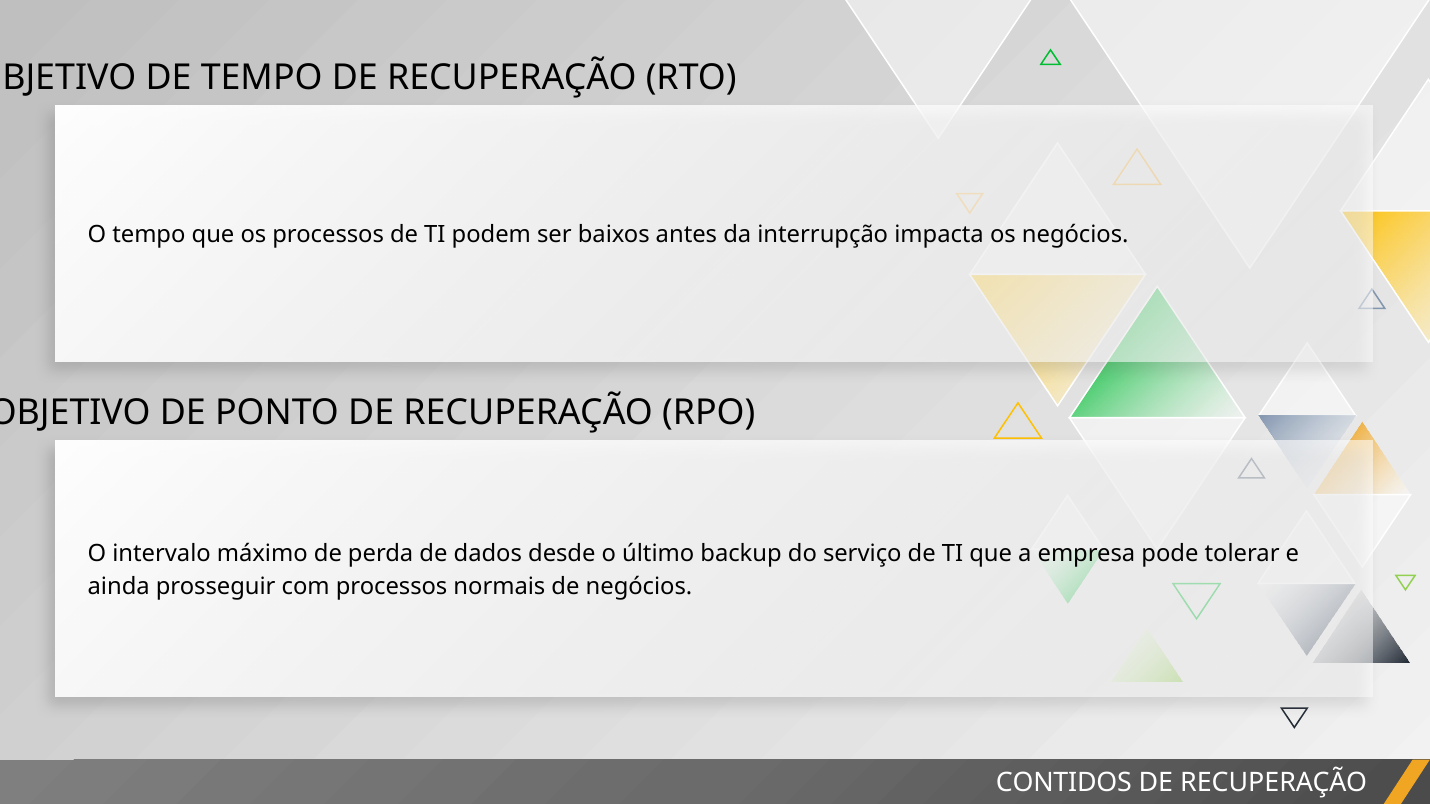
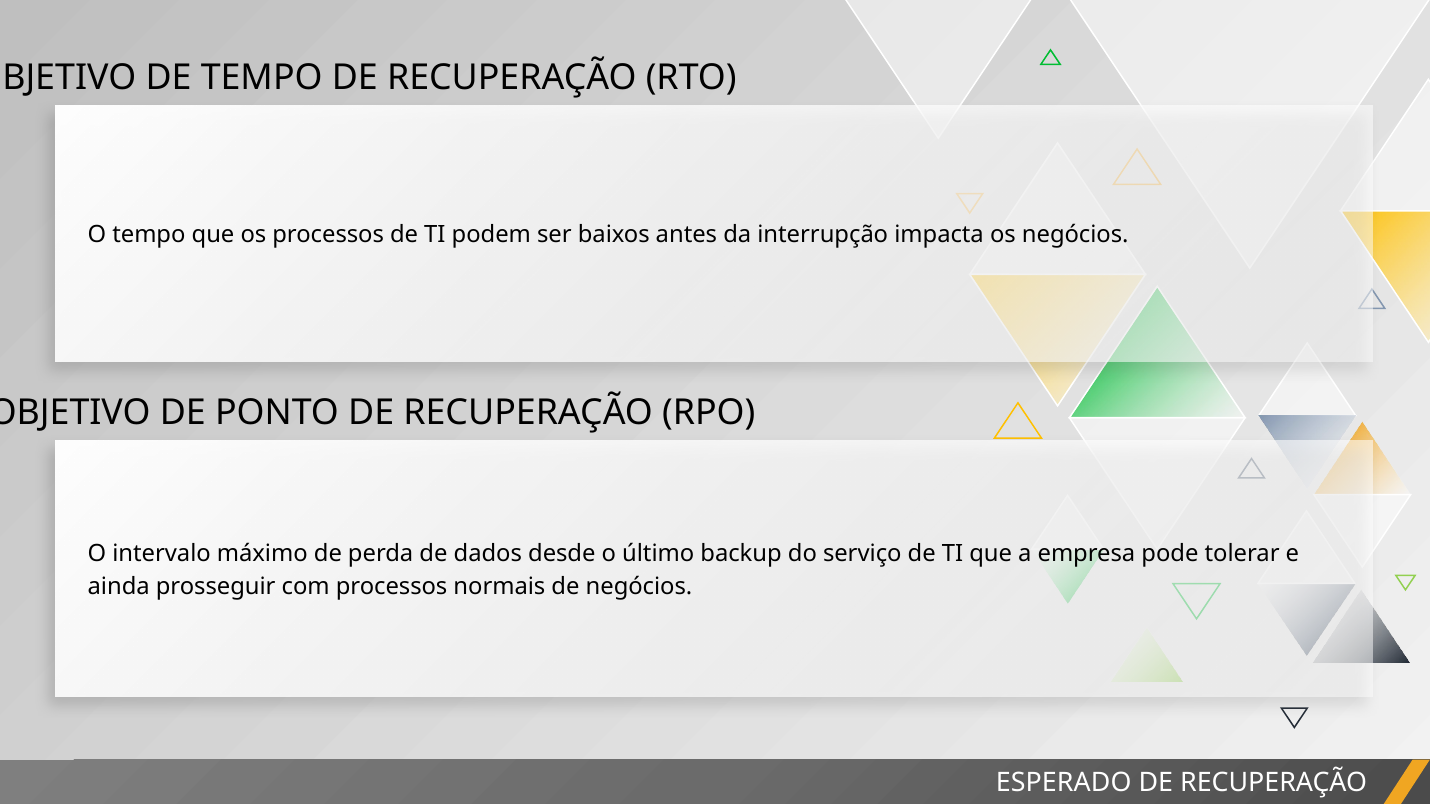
CONTIDOS: CONTIDOS -> ESPERADO
